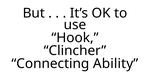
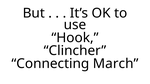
Ability: Ability -> March
